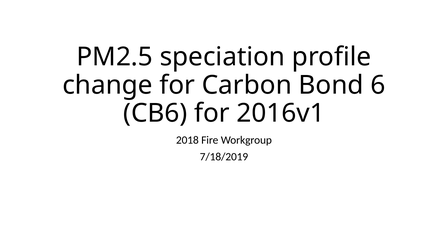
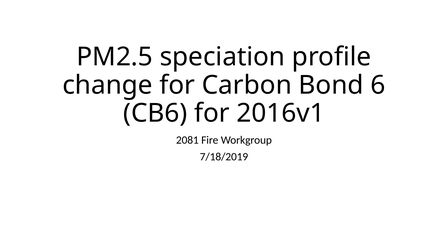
2018: 2018 -> 2081
